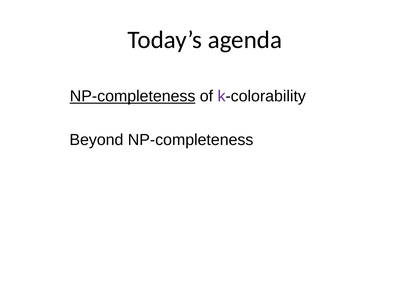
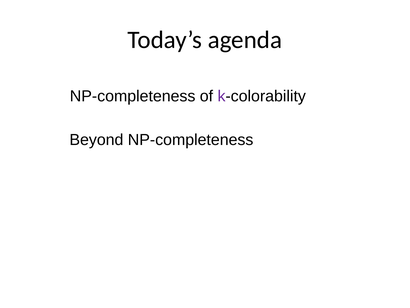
NP-completeness at (133, 96) underline: present -> none
